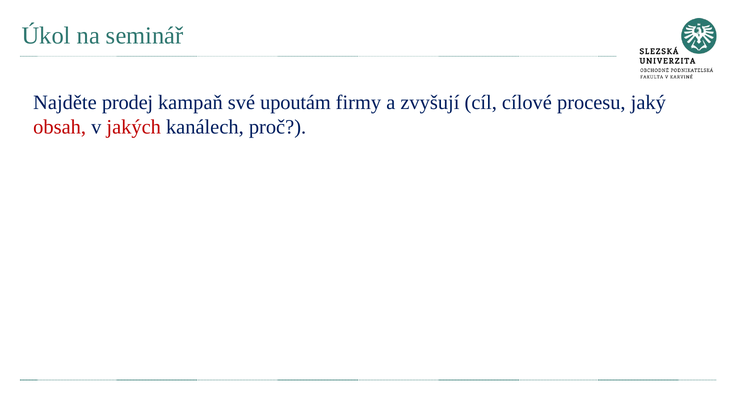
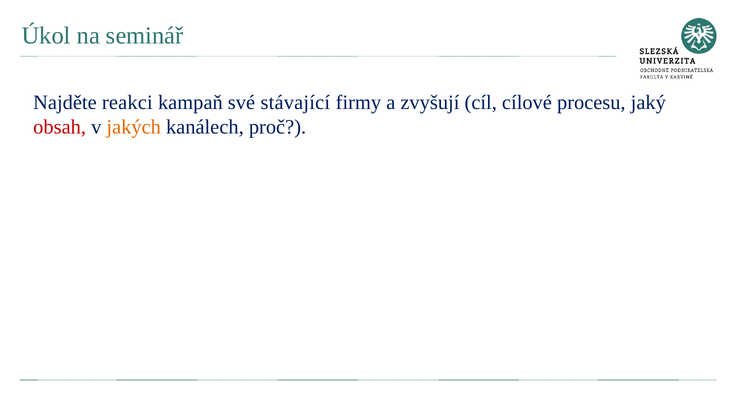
prodej: prodej -> reakci
upoutám: upoutám -> stávající
jakých colour: red -> orange
